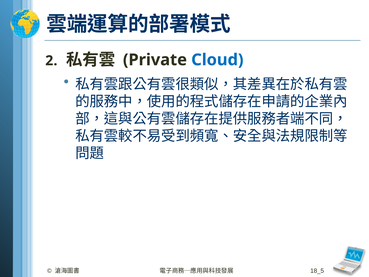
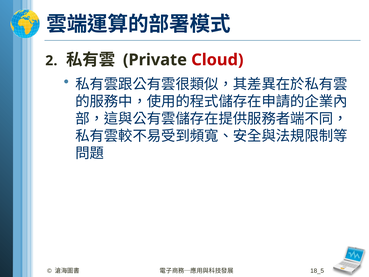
Cloud colour: blue -> red
